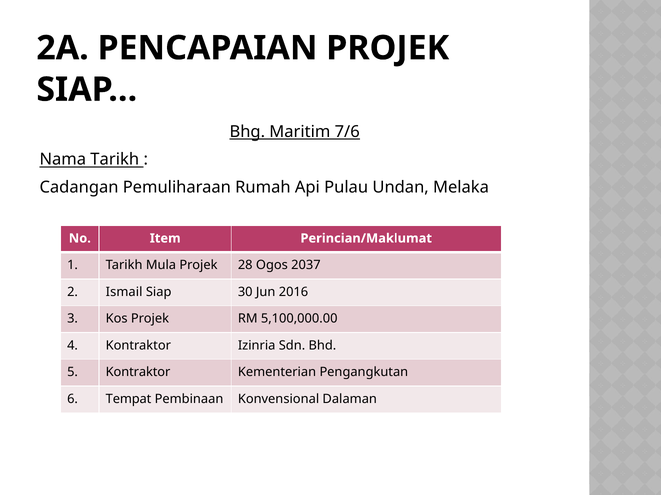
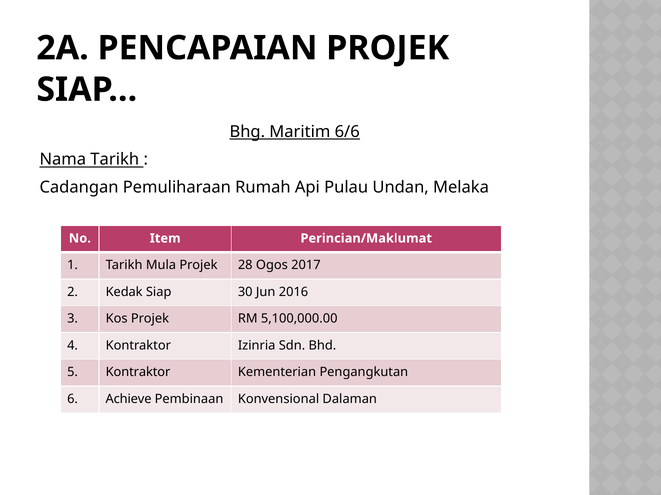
7/6: 7/6 -> 6/6
2037: 2037 -> 2017
Ismail: Ismail -> Kedak
Tempat: Tempat -> Achieve
